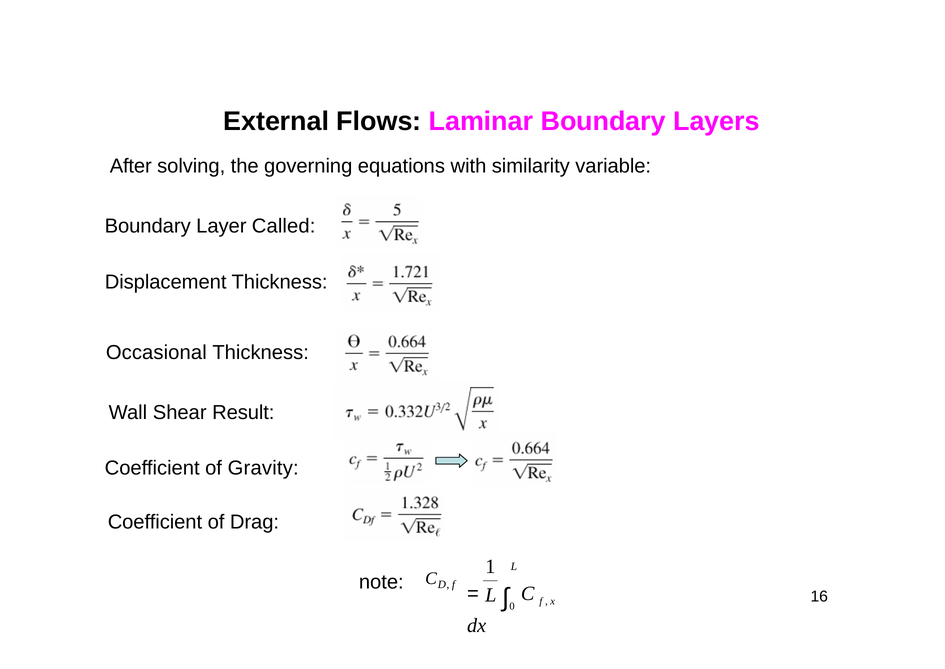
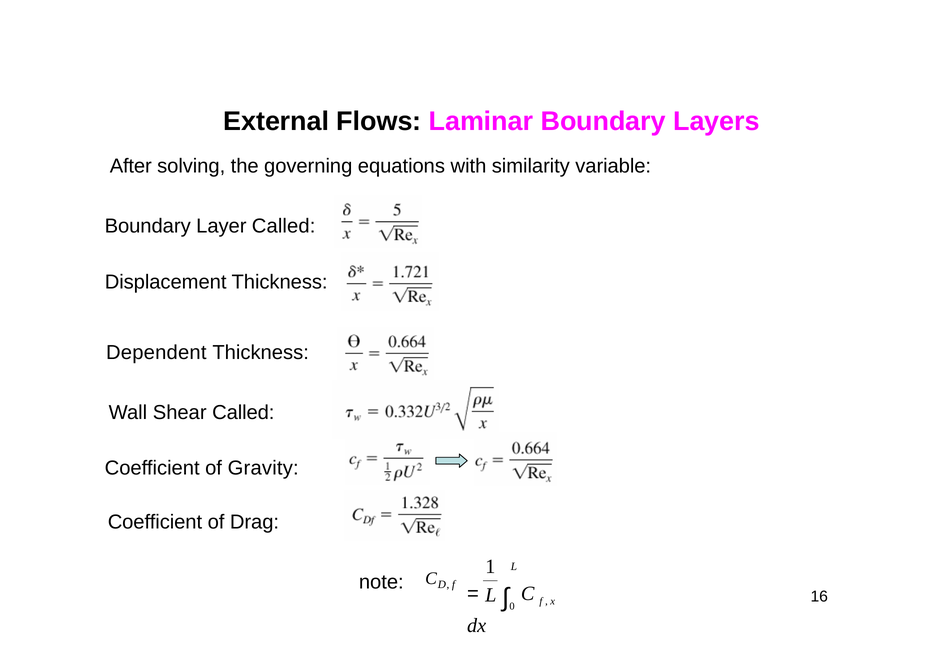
Occasional: Occasional -> Dependent
Shear Result: Result -> Called
